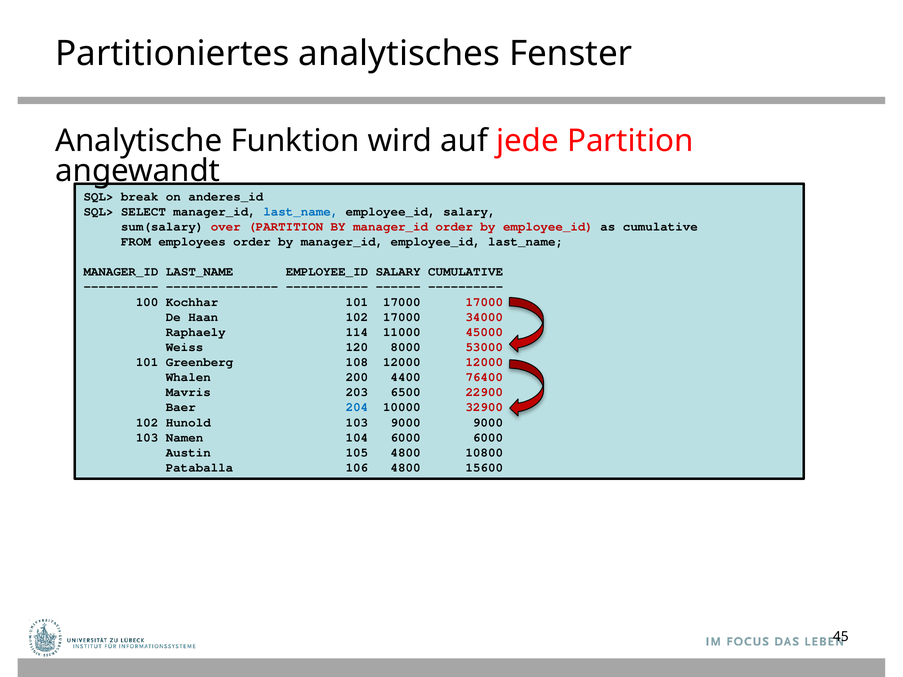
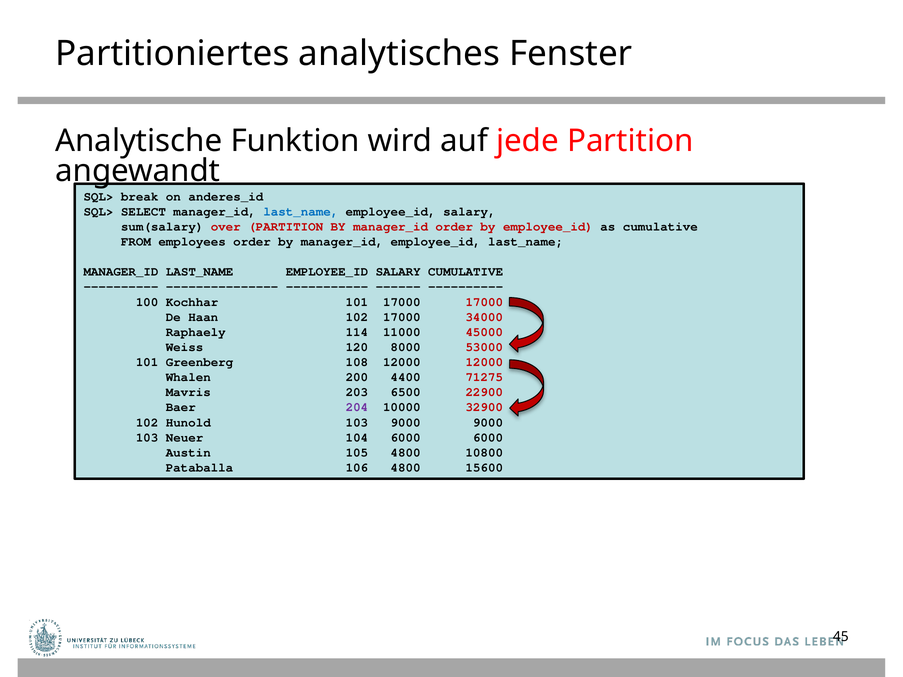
76400: 76400 -> 71275
204 colour: blue -> purple
Namen: Namen -> Neuer
